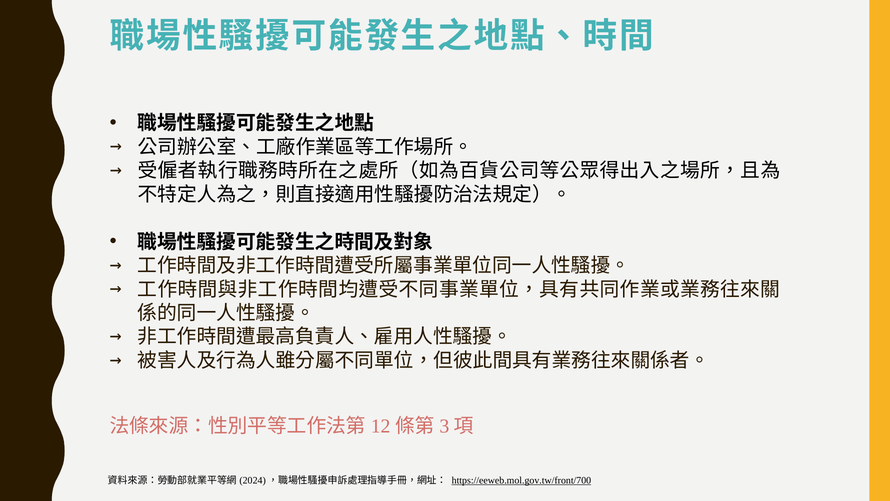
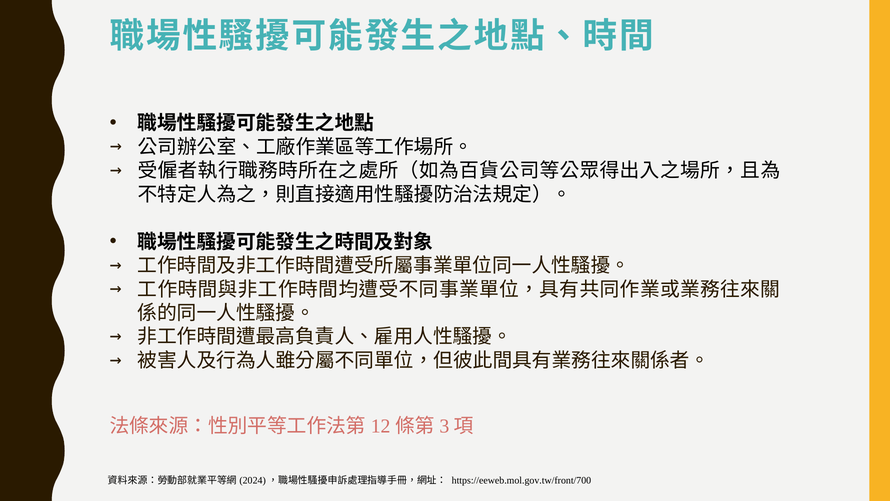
https://eeweb.mol.gov.tw/front/700 underline: present -> none
